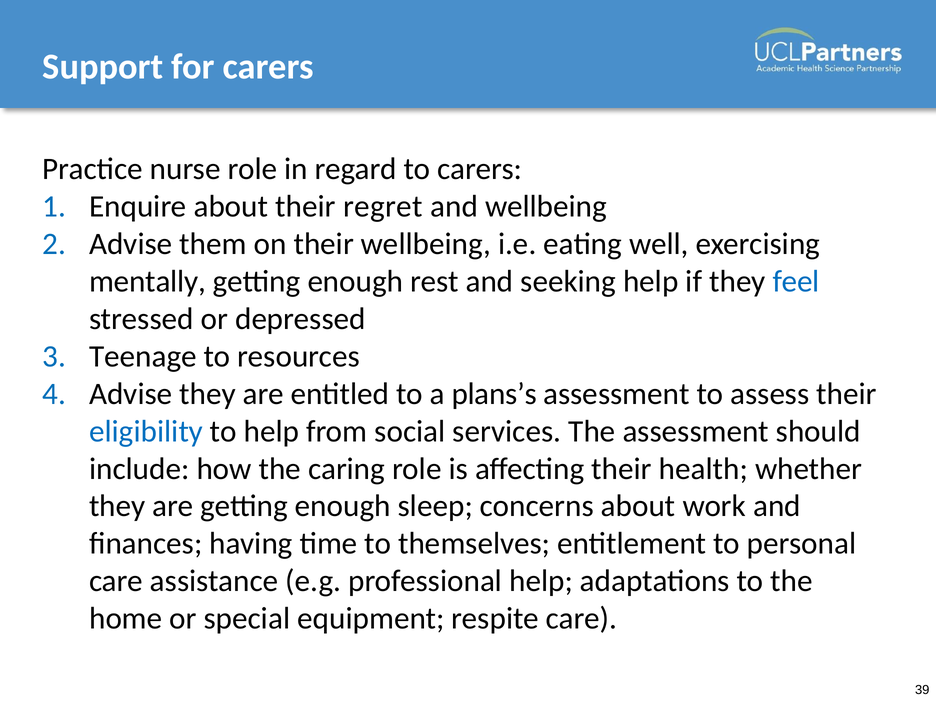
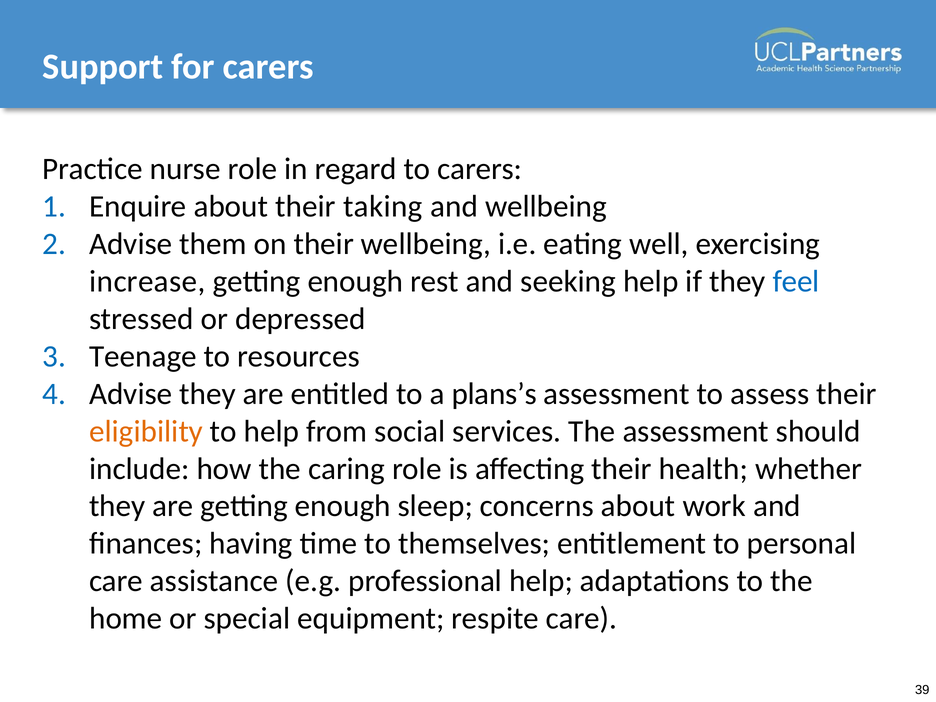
regret: regret -> taking
mentally: mentally -> increase
eligibility colour: blue -> orange
